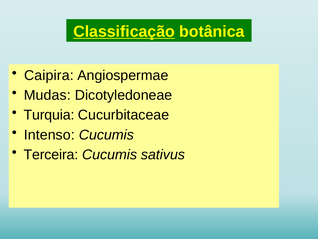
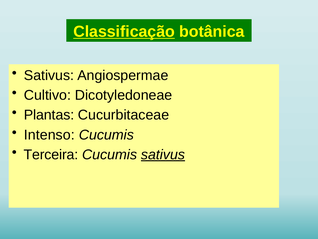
Caipira at (49, 75): Caipira -> Sativus
Mudas: Mudas -> Cultivo
Turquia: Turquia -> Plantas
sativus at (163, 154) underline: none -> present
